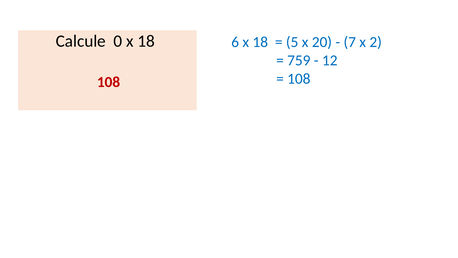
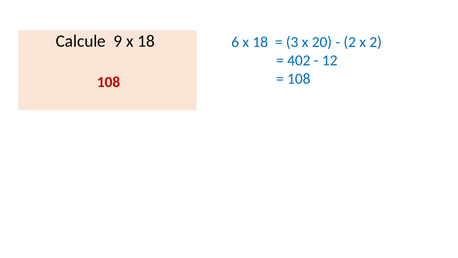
0: 0 -> 9
5: 5 -> 3
7 at (350, 42): 7 -> 2
759: 759 -> 402
